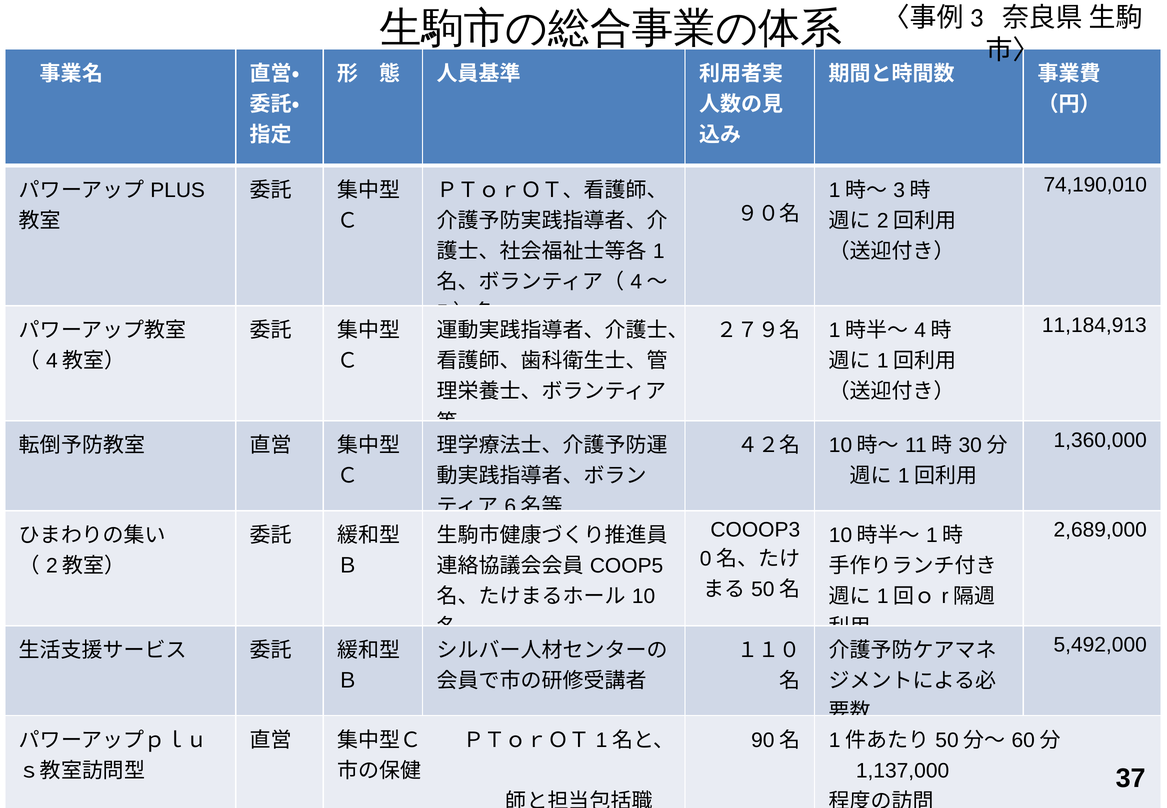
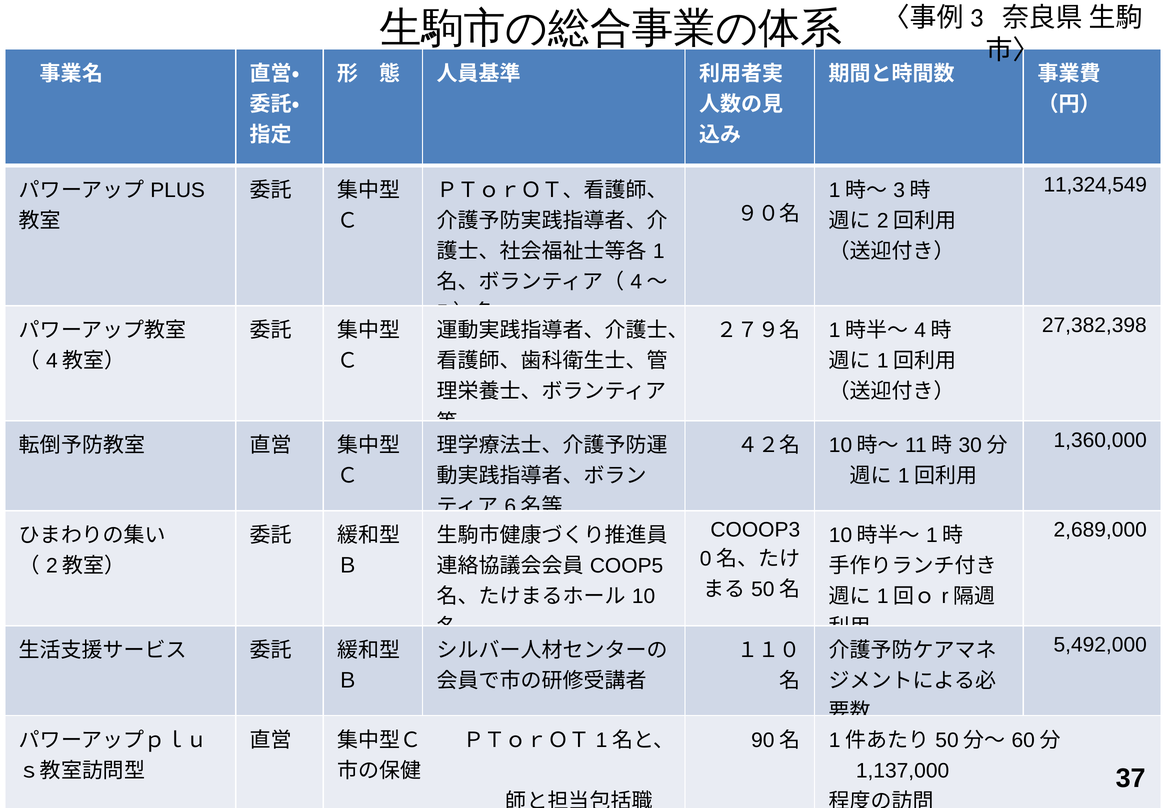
74,190,010: 74,190,010 -> 11,324,549
11,184,913: 11,184,913 -> 27,382,398
